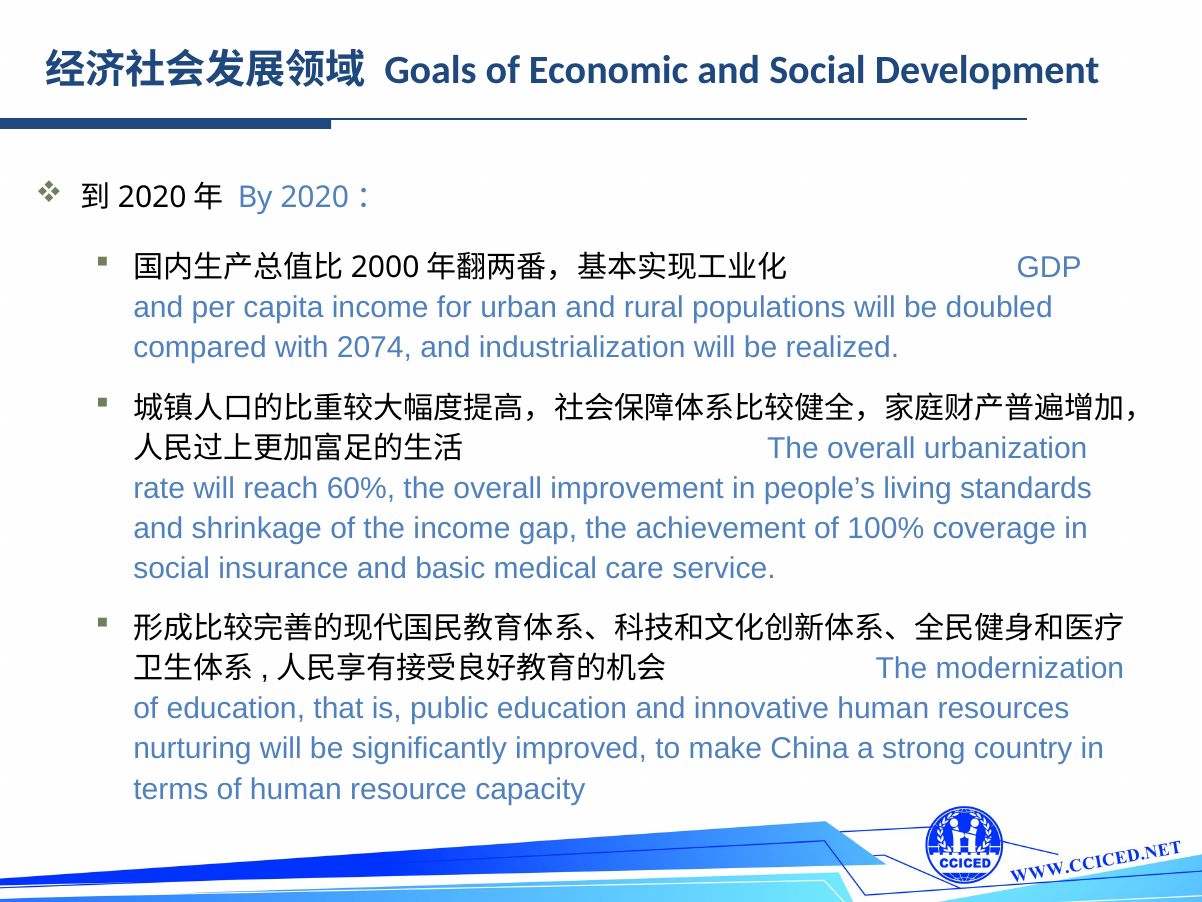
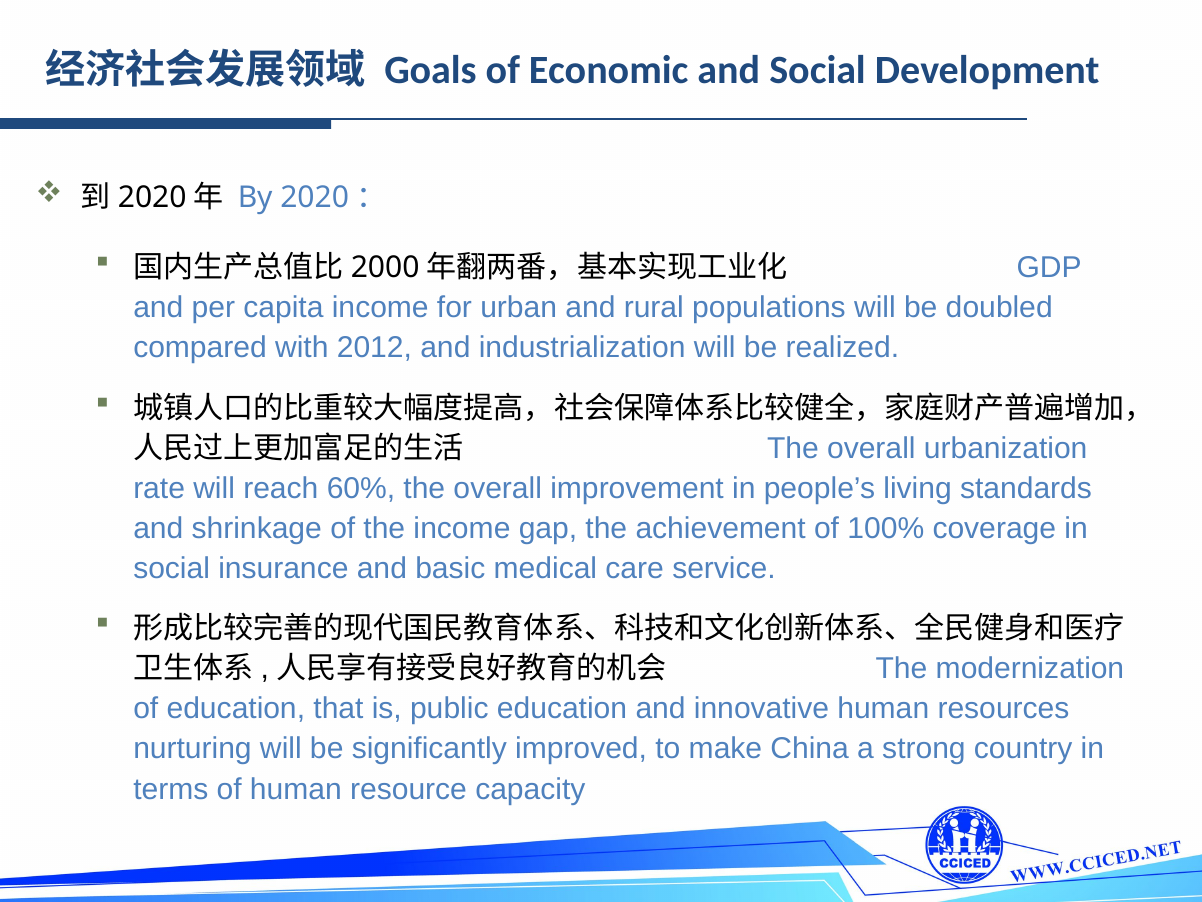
2074: 2074 -> 2012
